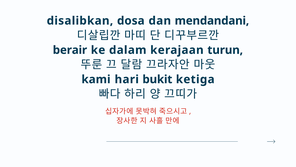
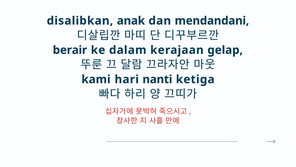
dosa: dosa -> anak
turun: turun -> gelap
bukit: bukit -> nanti
